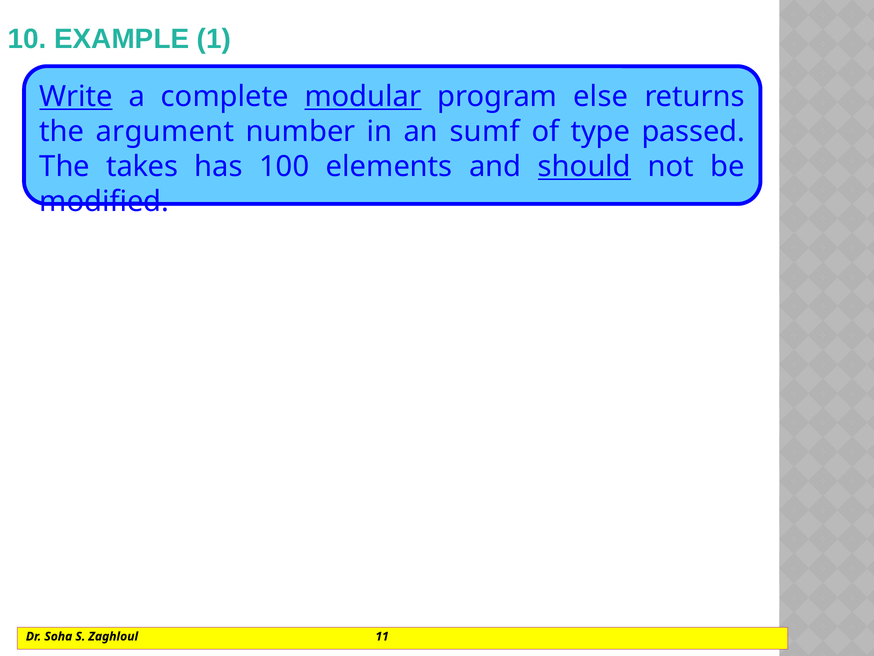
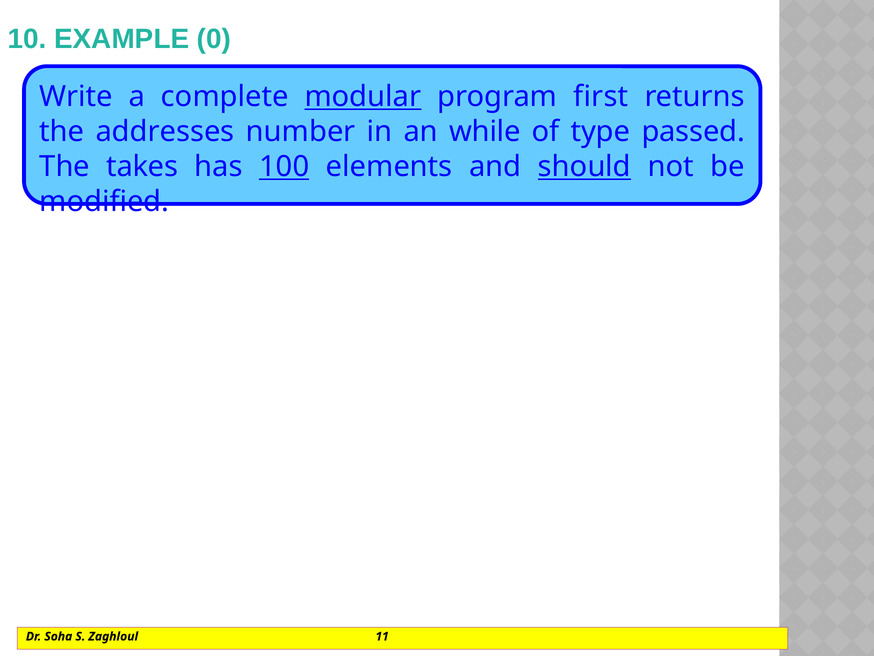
1: 1 -> 0
Write underline: present -> none
else: else -> first
argument: argument -> addresses
sumf: sumf -> while
100 underline: none -> present
